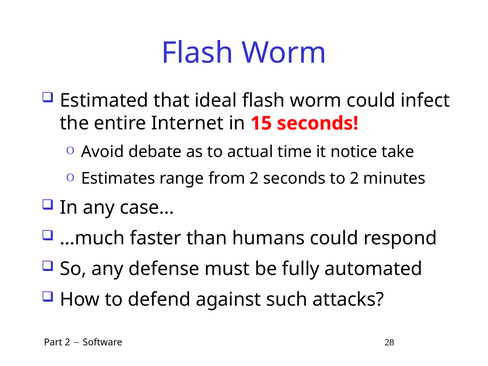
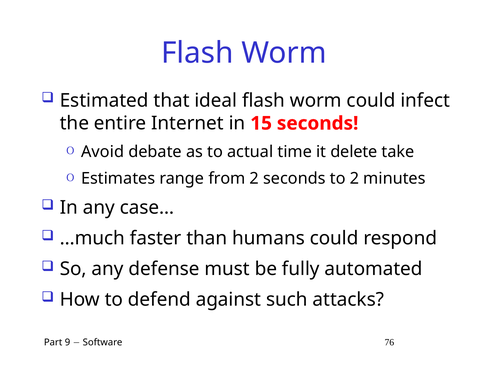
notice: notice -> delete
Part 2: 2 -> 9
28: 28 -> 76
